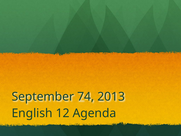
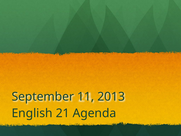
74: 74 -> 11
12: 12 -> 21
